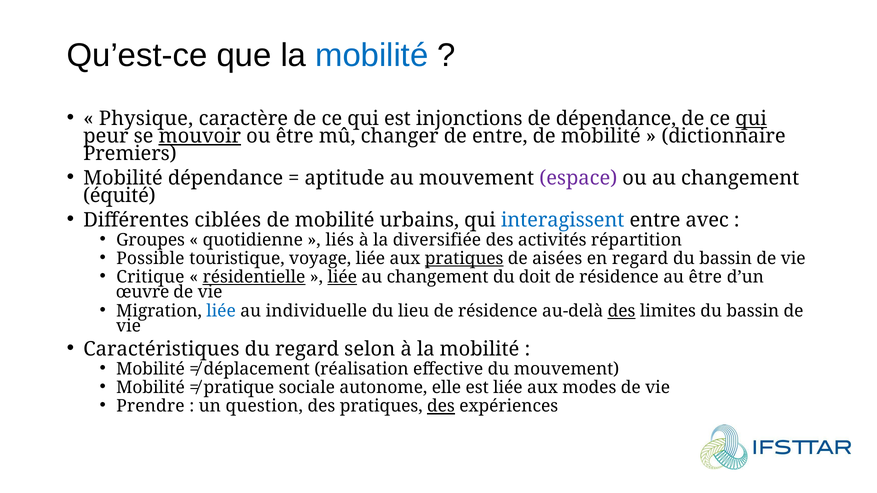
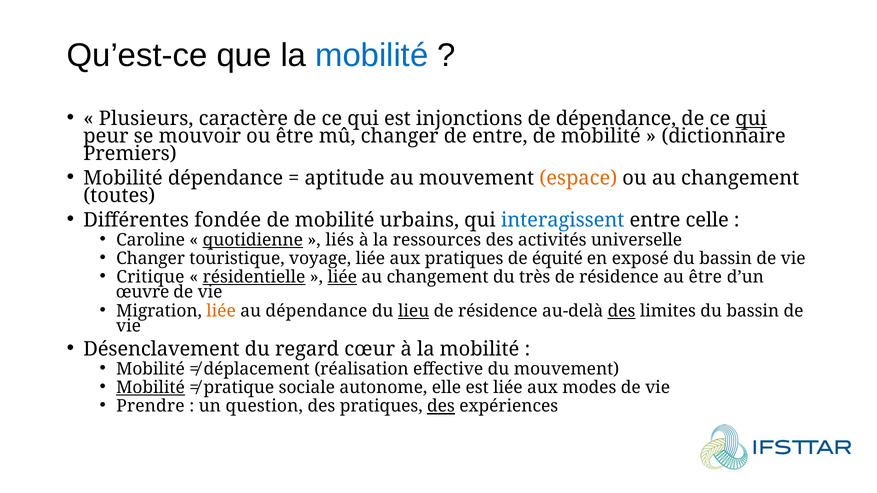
Physique: Physique -> Plusieurs
mouvoir underline: present -> none
espace colour: purple -> orange
équité: équité -> toutes
ciblées: ciblées -> fondée
avec: avec -> celle
Groupes: Groupes -> Caroline
quotidienne underline: none -> present
diversifiée: diversifiée -> ressources
répartition: répartition -> universelle
Possible at (150, 259): Possible -> Changer
pratiques at (464, 259) underline: present -> none
aisées: aisées -> équité
en regard: regard -> exposé
doit: doit -> très
liée at (221, 311) colour: blue -> orange
au individuelle: individuelle -> dépendance
lieu underline: none -> present
Caractéristiques: Caractéristiques -> Désenclavement
selon: selon -> cœur
Mobilité at (151, 388) underline: none -> present
